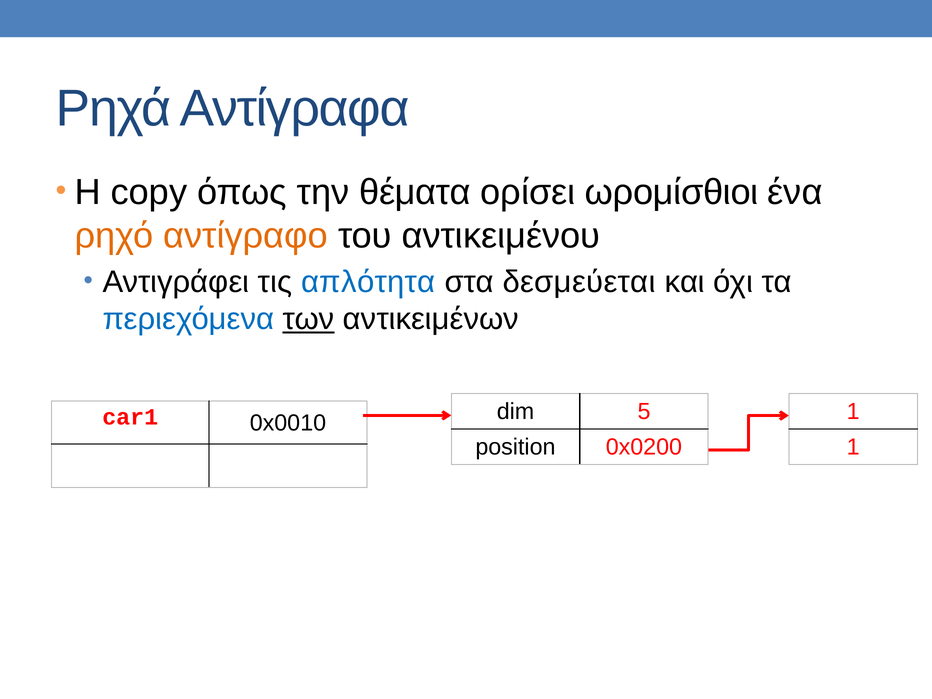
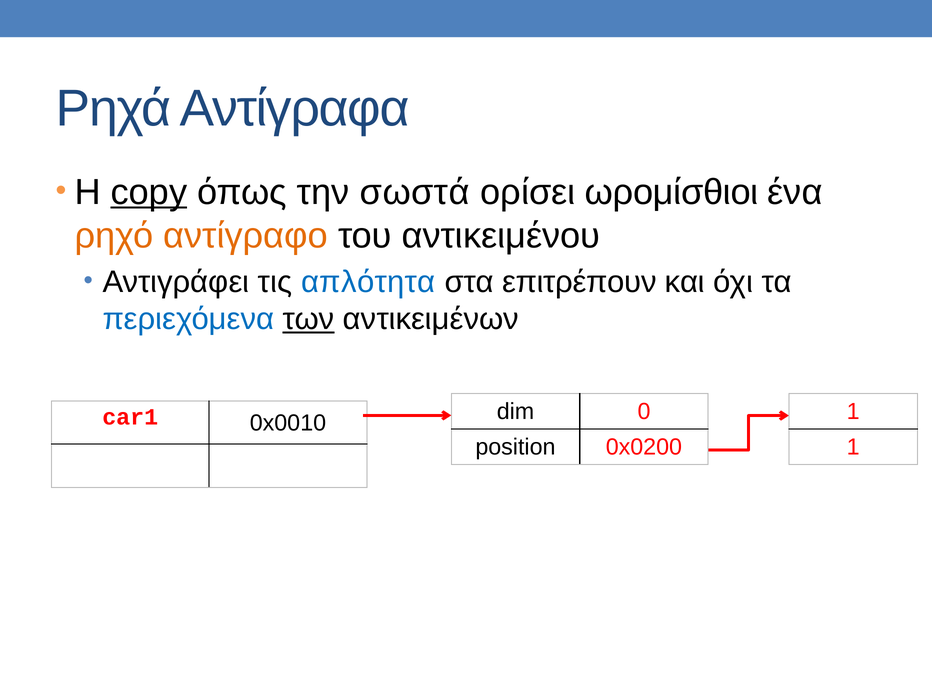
copy underline: none -> present
θέματα: θέματα -> σωστά
δεσμεύεται: δεσμεύεται -> επιτρέπουν
5: 5 -> 0
